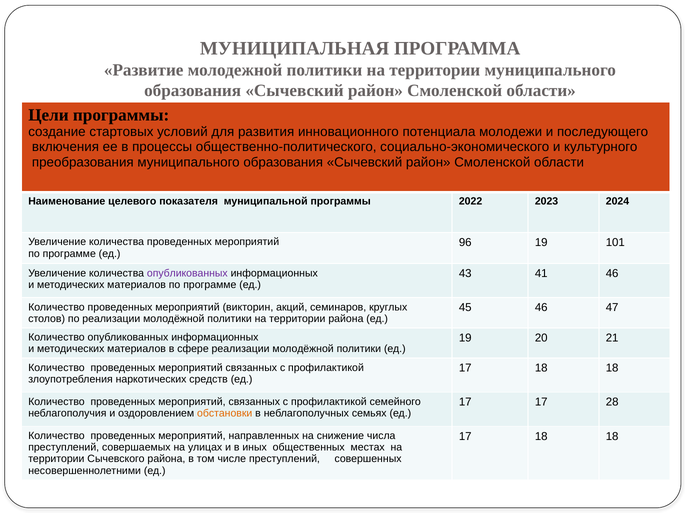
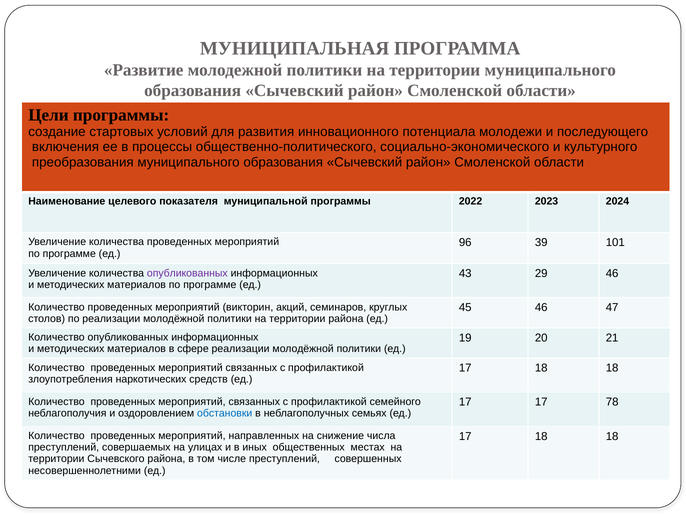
96 19: 19 -> 39
41: 41 -> 29
28: 28 -> 78
обстановки colour: orange -> blue
